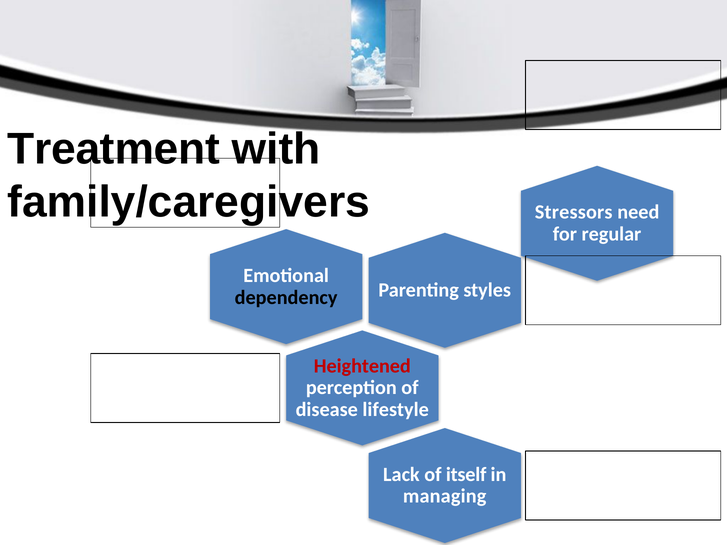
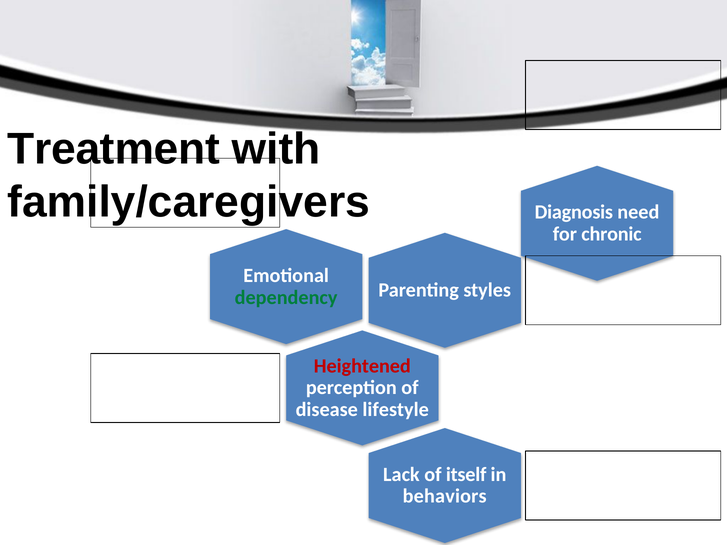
Stressors: Stressors -> Diagnosis
regular: regular -> chronic
dependency colour: black -> green
managing: managing -> behaviors
